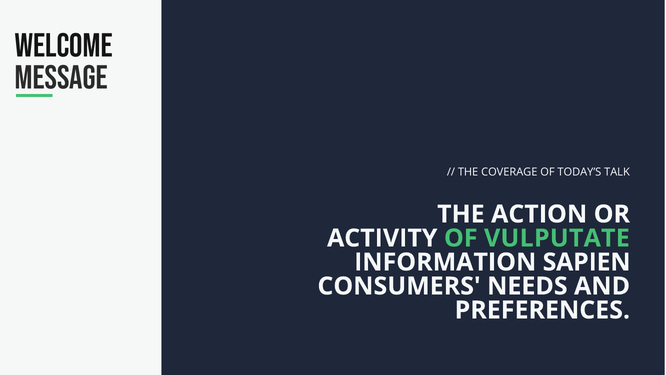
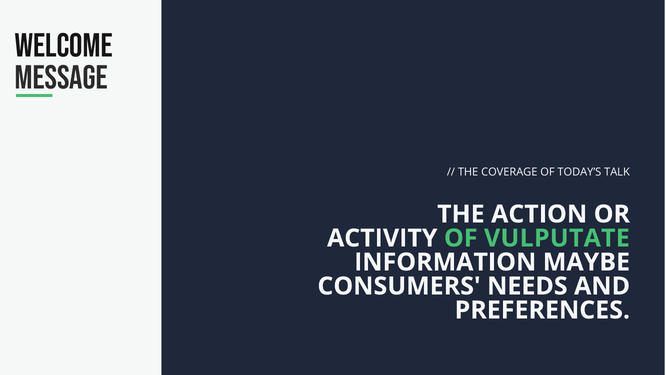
SAPIEN: SAPIEN -> MAYBE
